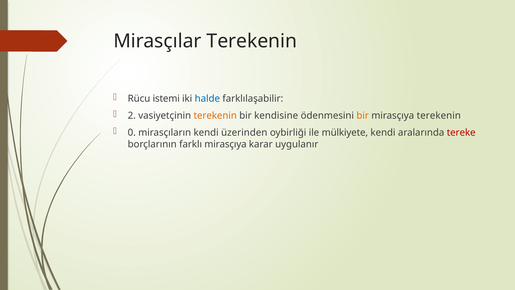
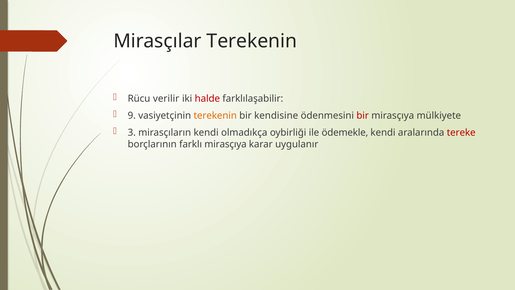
istemi: istemi -> verilir
halde colour: blue -> red
2: 2 -> 9
bir at (363, 115) colour: orange -> red
mirasçıya terekenin: terekenin -> mülkiyete
0: 0 -> 3
üzerinden: üzerinden -> olmadıkça
mülkiyete: mülkiyete -> ödemekle
